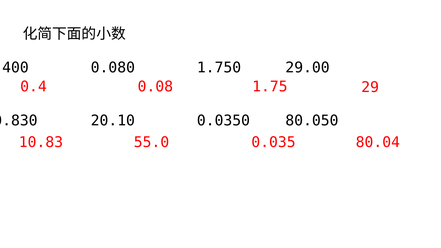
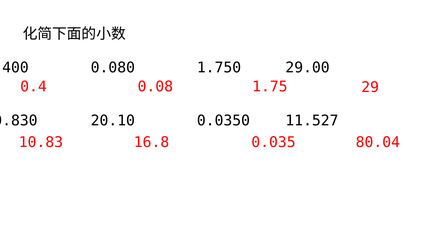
80.050: 80.050 -> 11.527
55.0: 55.0 -> 16.8
